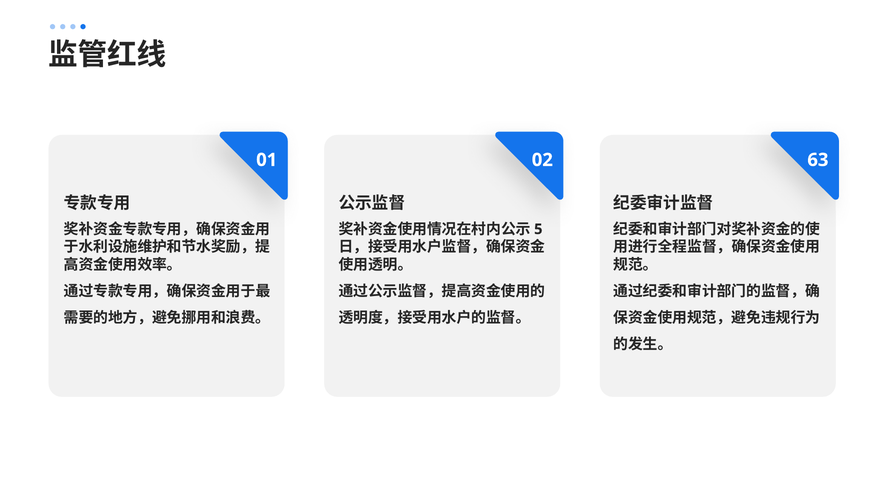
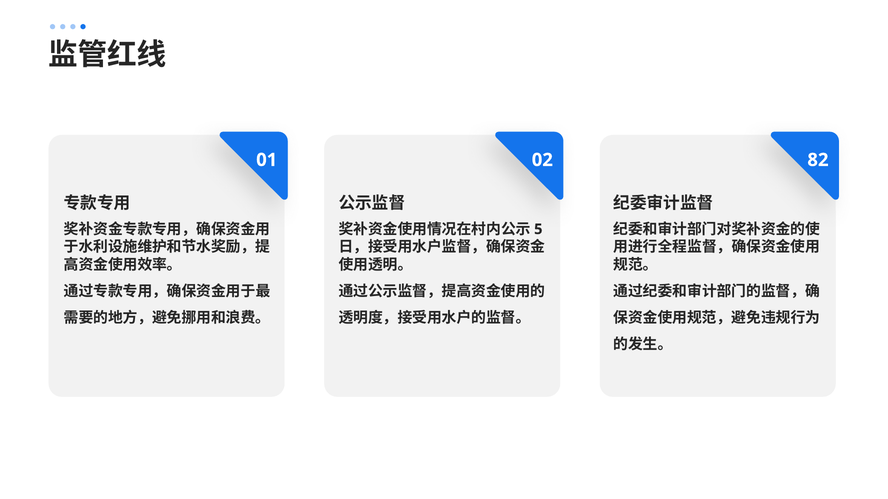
63: 63 -> 82
